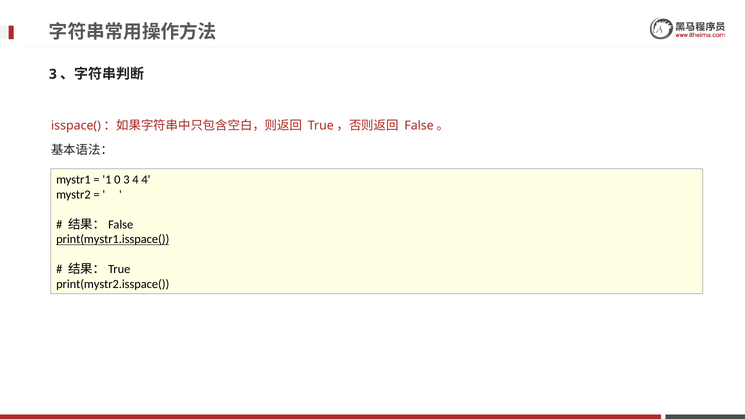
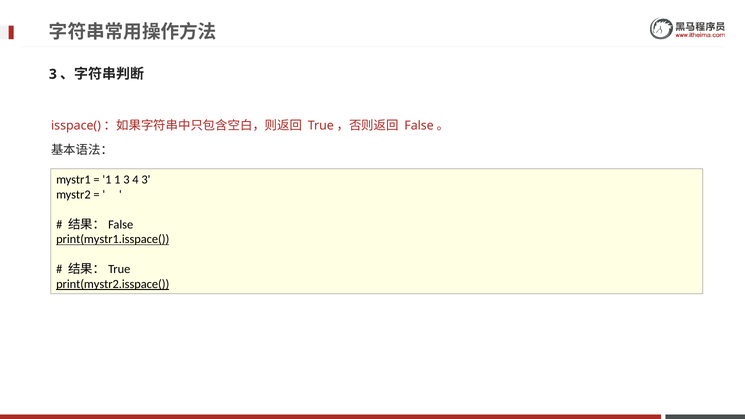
1 0: 0 -> 1
4 4: 4 -> 3
print(mystr2.isspace( underline: none -> present
